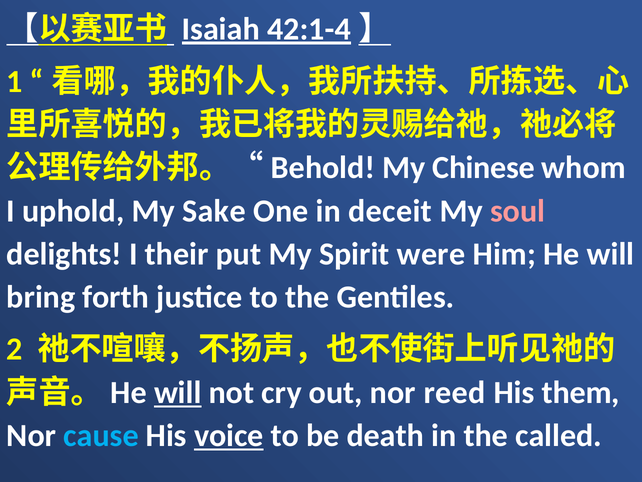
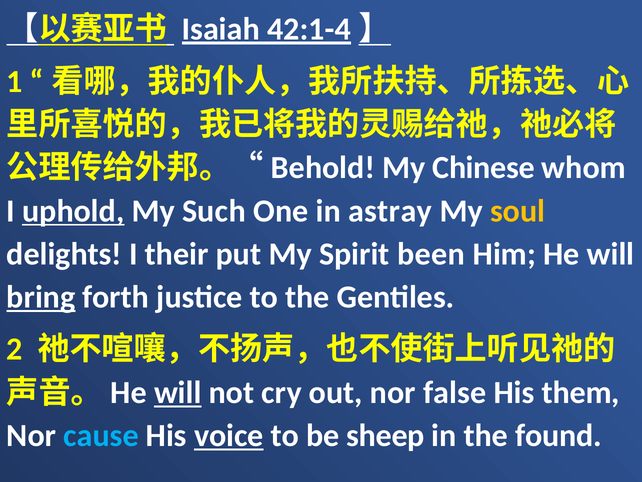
uphold underline: none -> present
Sake: Sake -> Such
deceit: deceit -> astray
soul colour: pink -> yellow
were: were -> been
bring underline: none -> present
reed: reed -> false
death: death -> sheep
called: called -> found
